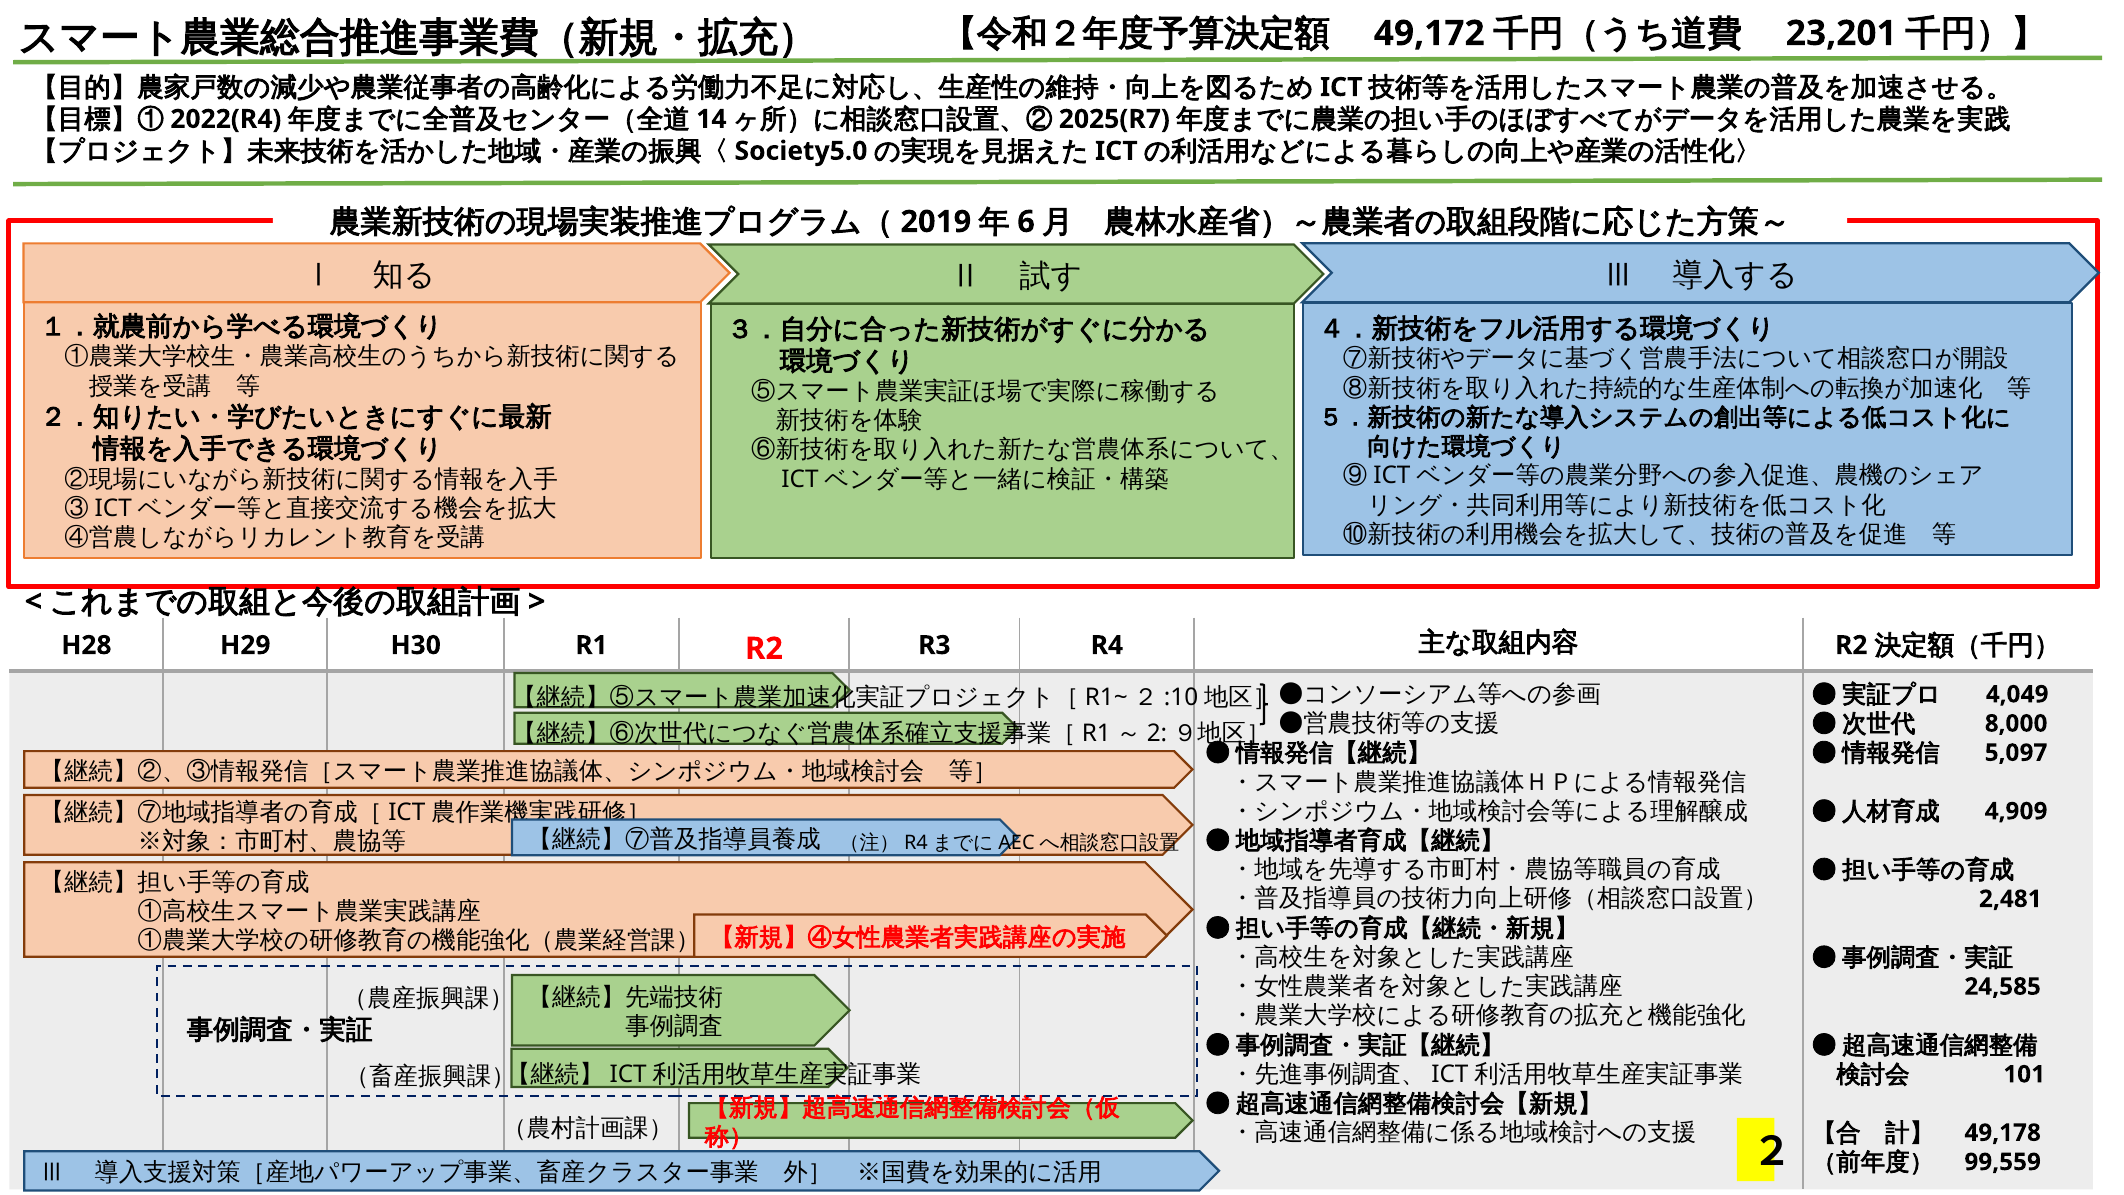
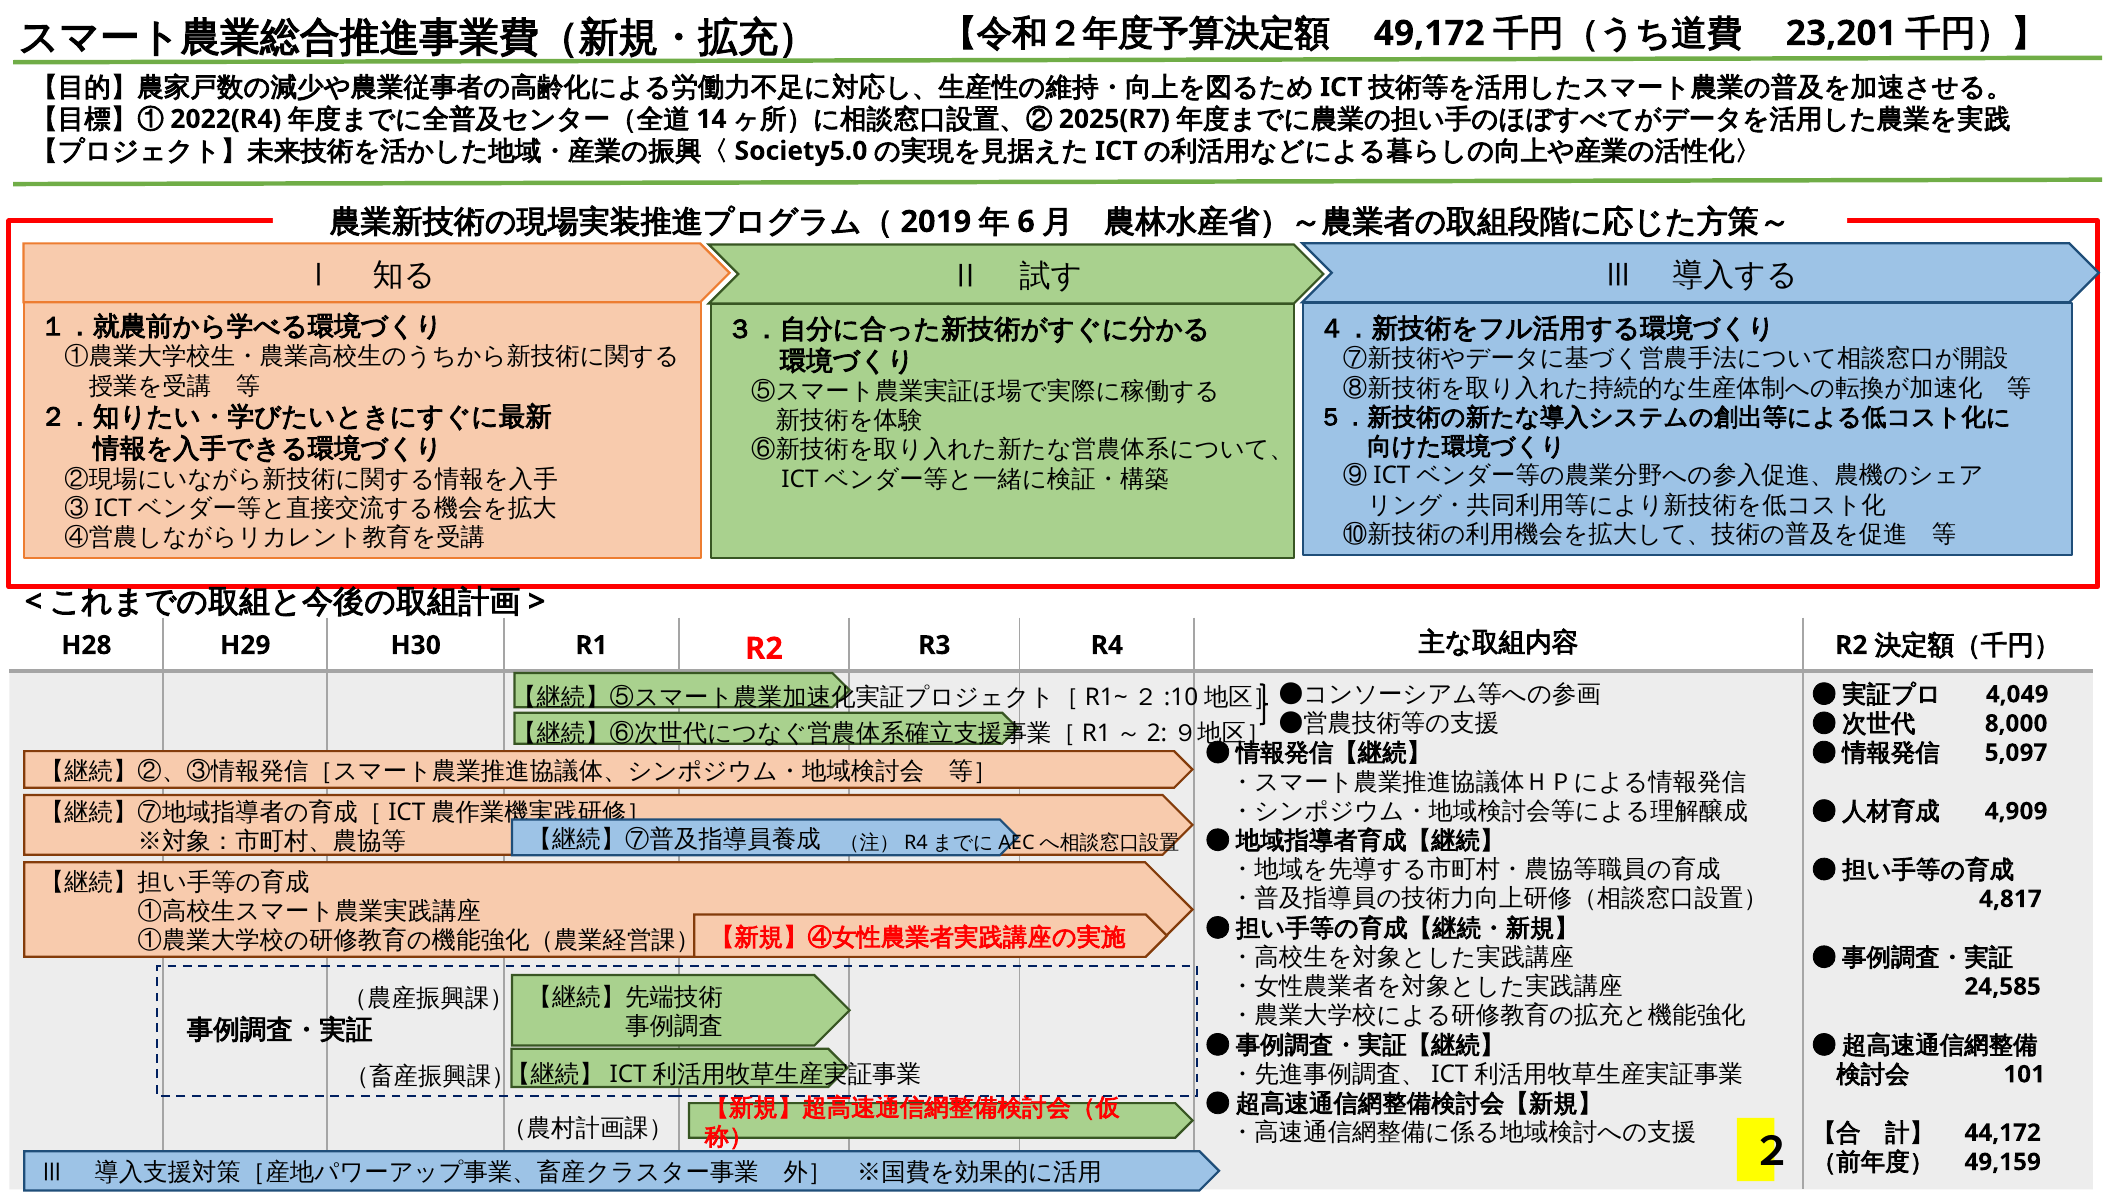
2,481: 2,481 -> 4,817
49,178: 49,178 -> 44,172
99,559: 99,559 -> 49,159
